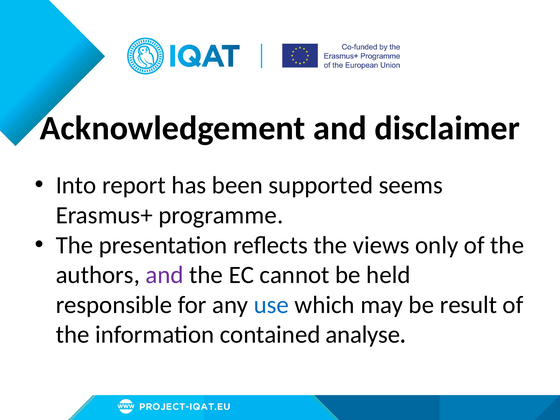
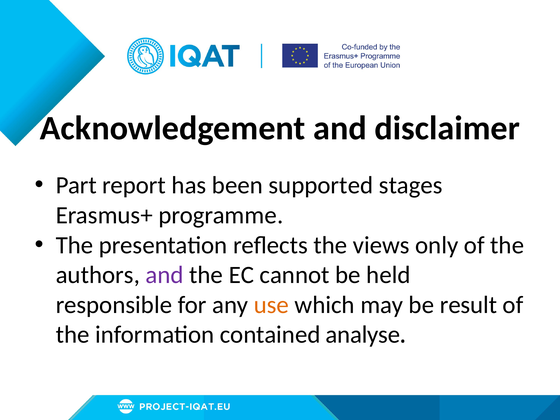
Into: Into -> Part
seems: seems -> stages
use colour: blue -> orange
